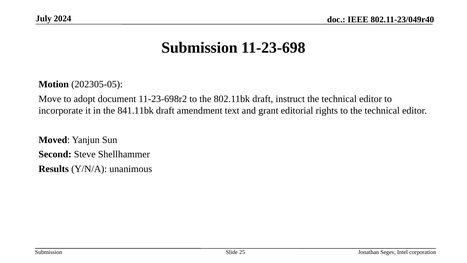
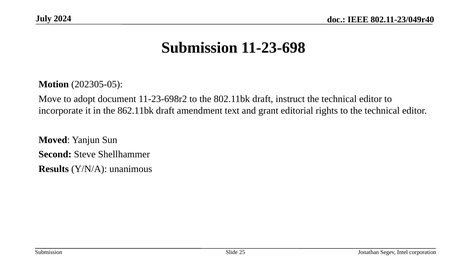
841.11bk: 841.11bk -> 862.11bk
